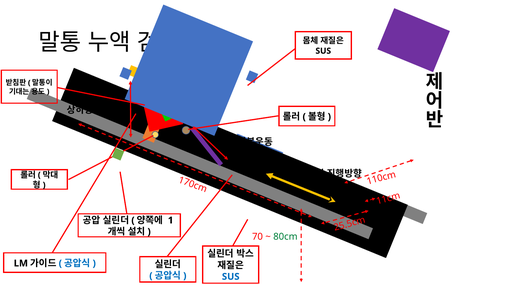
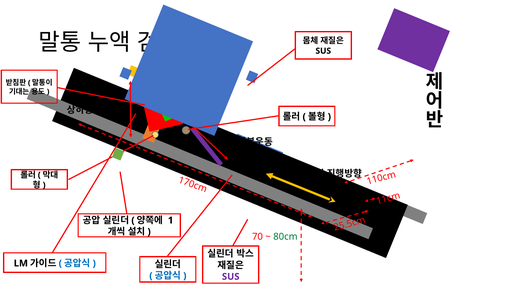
SUS at (231, 276) colour: blue -> purple
